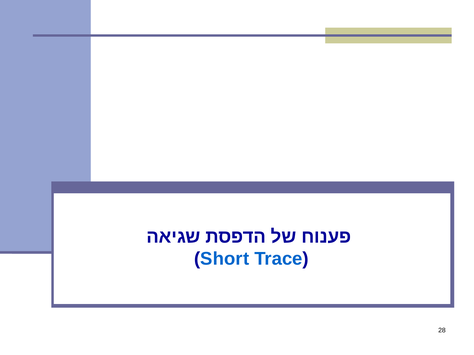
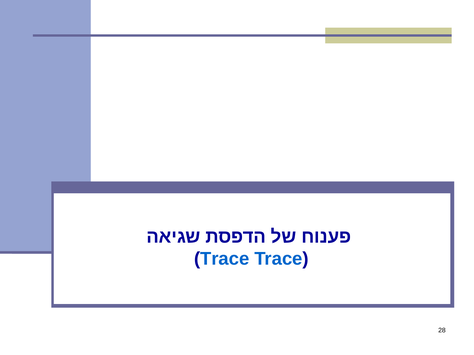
Short at (225, 259): Short -> Trace
